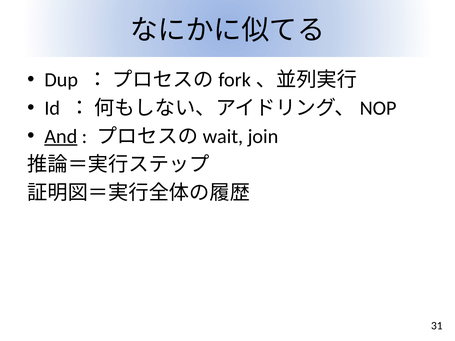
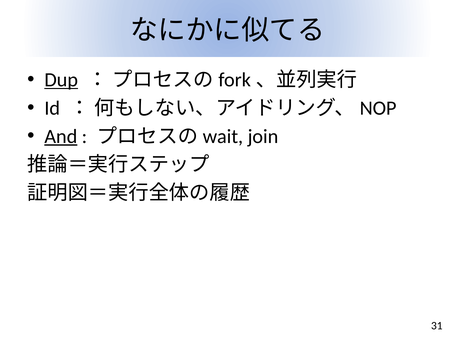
Dup underline: none -> present
